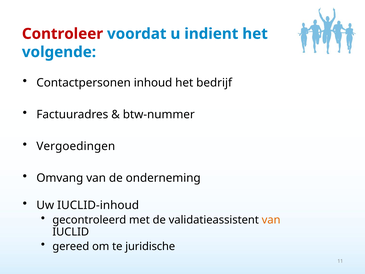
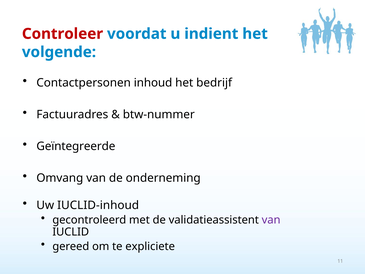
Vergoedingen: Vergoedingen -> Geïntegreerde
van at (271, 220) colour: orange -> purple
juridische: juridische -> expliciete
